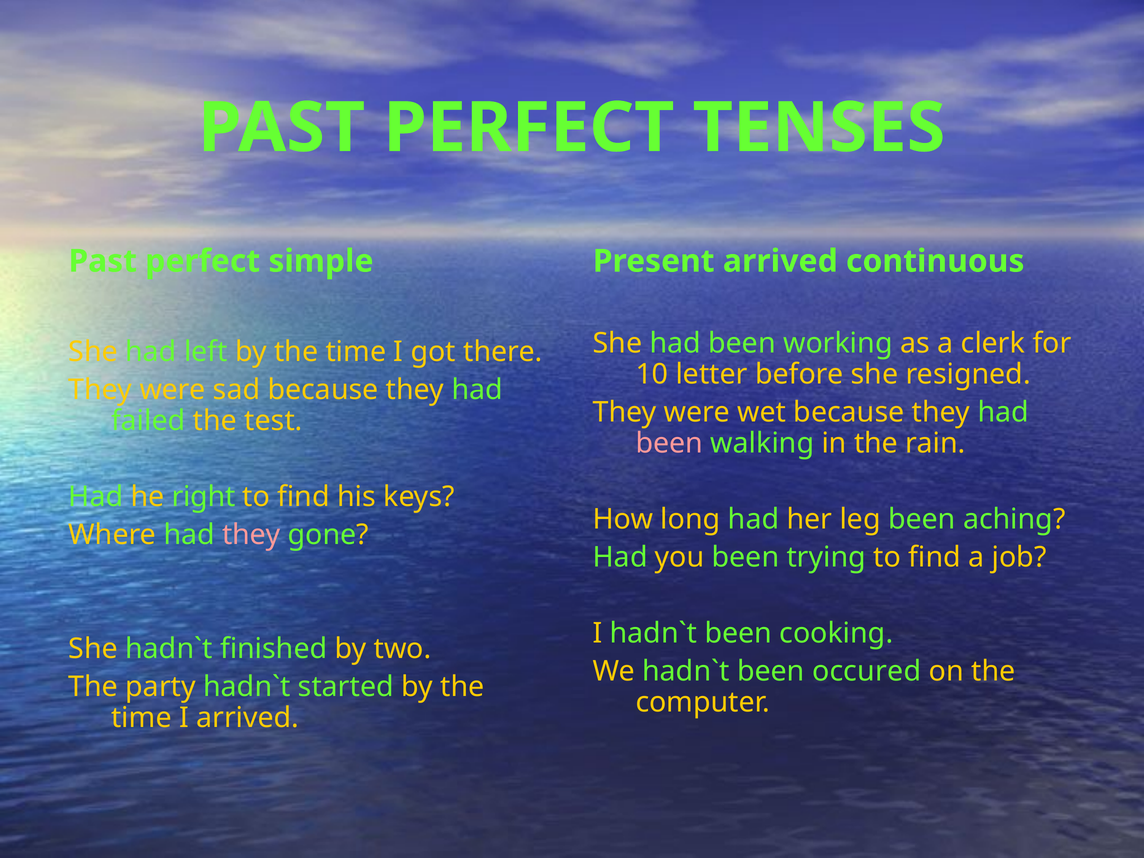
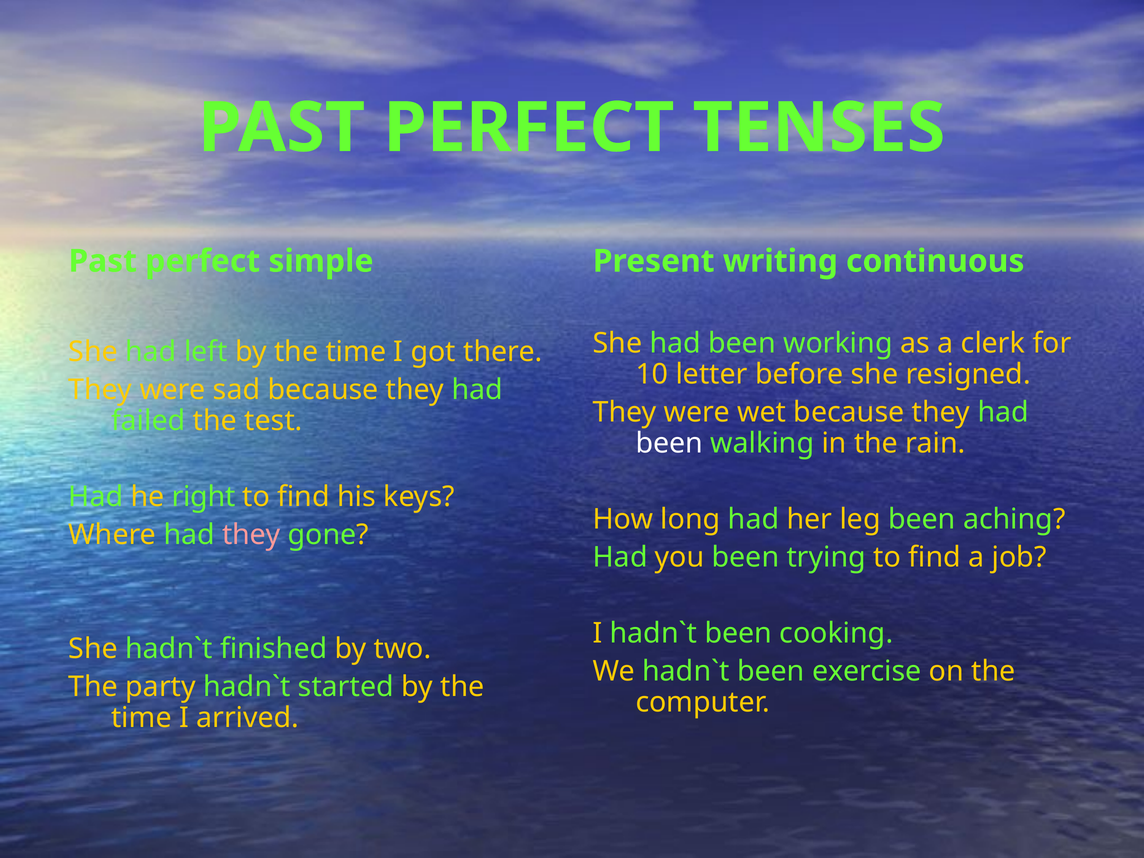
Present arrived: arrived -> writing
been at (669, 443) colour: pink -> white
occured: occured -> exercise
